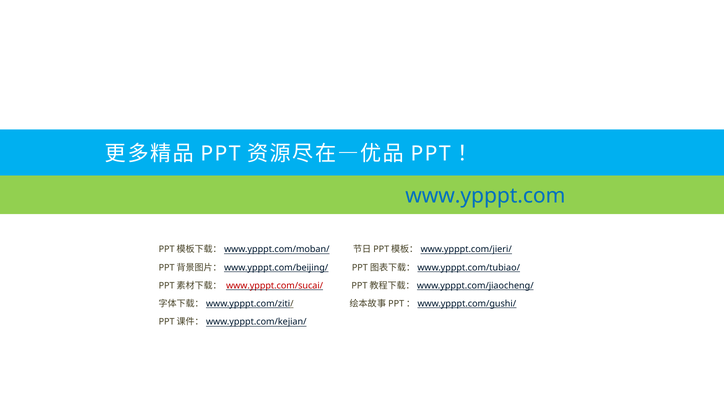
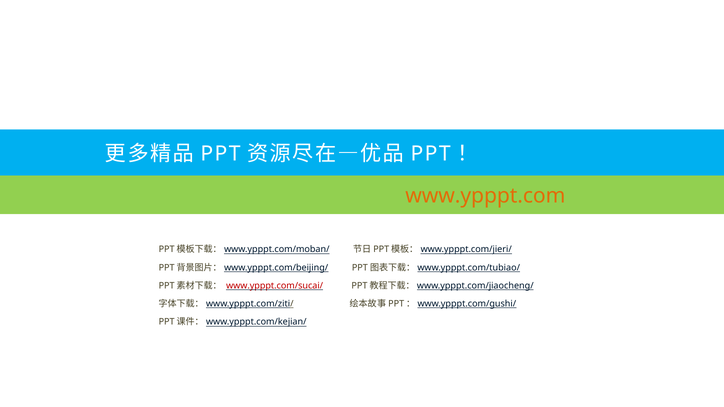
www.ypppt.com colour: blue -> orange
